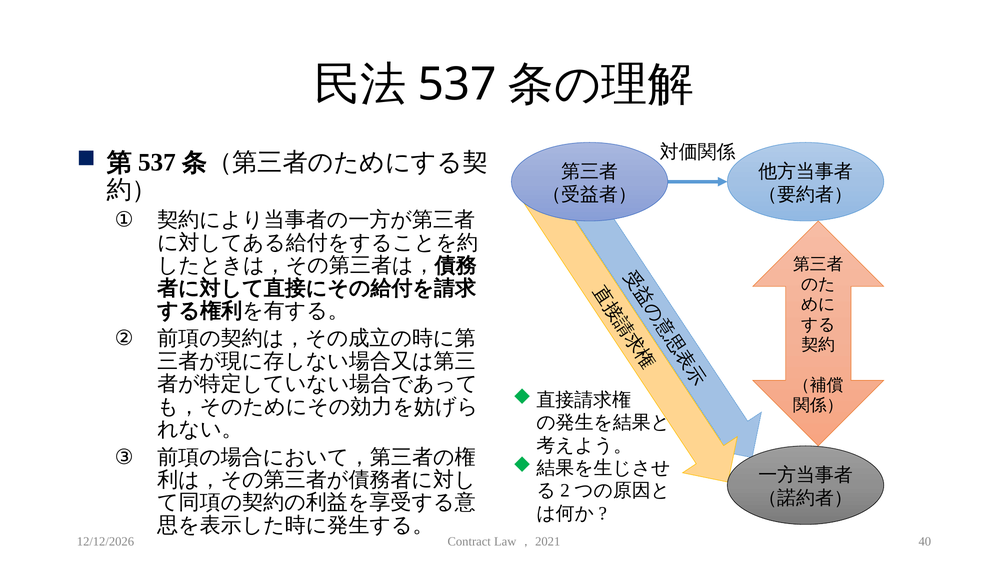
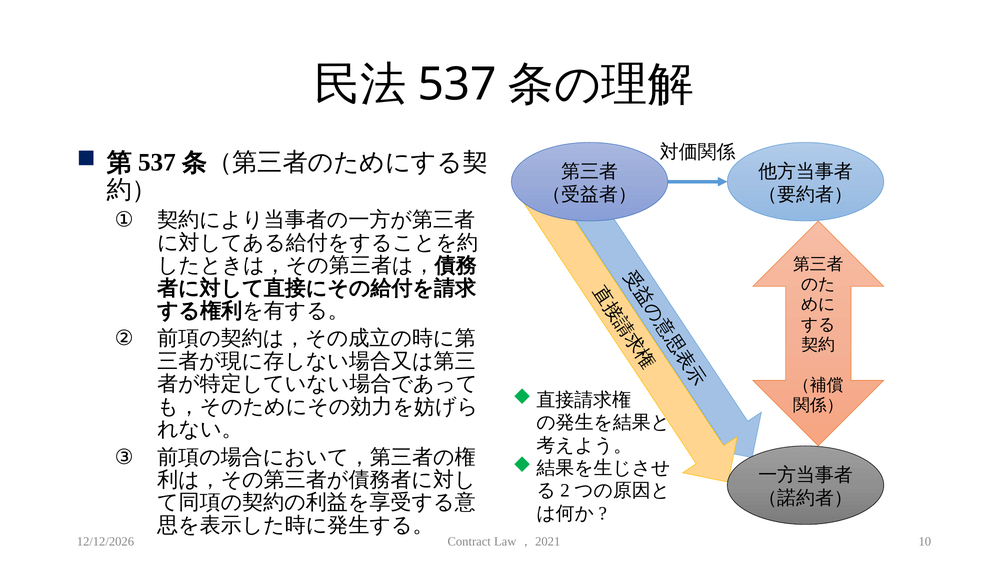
40: 40 -> 10
